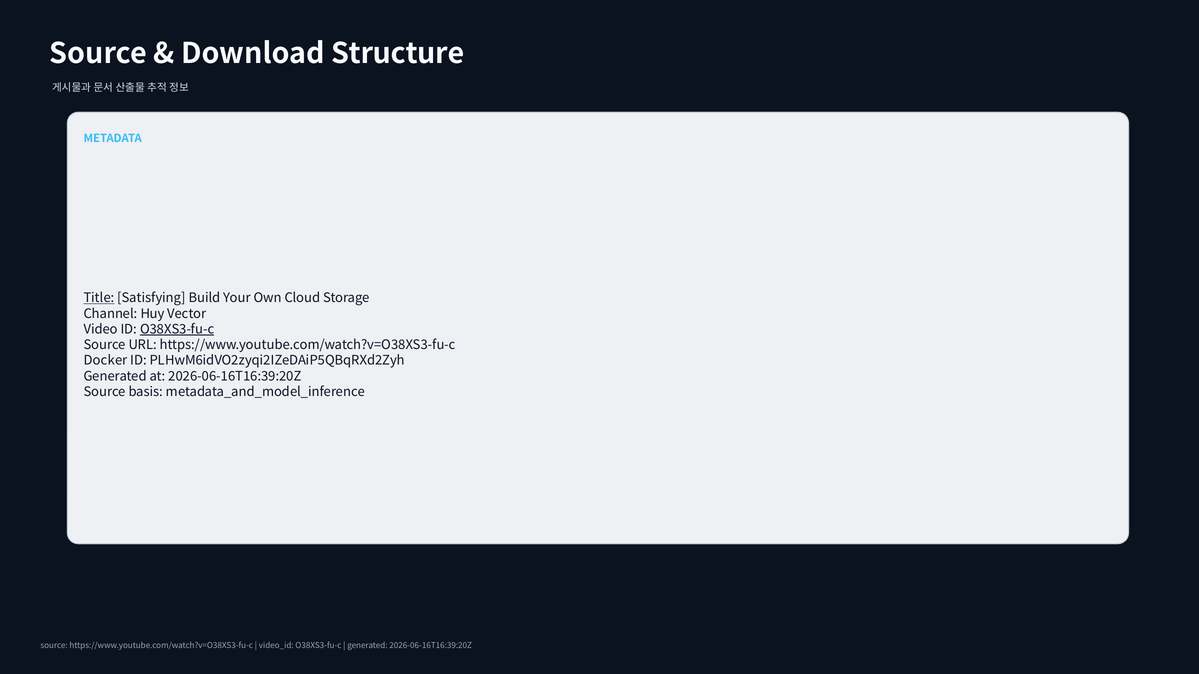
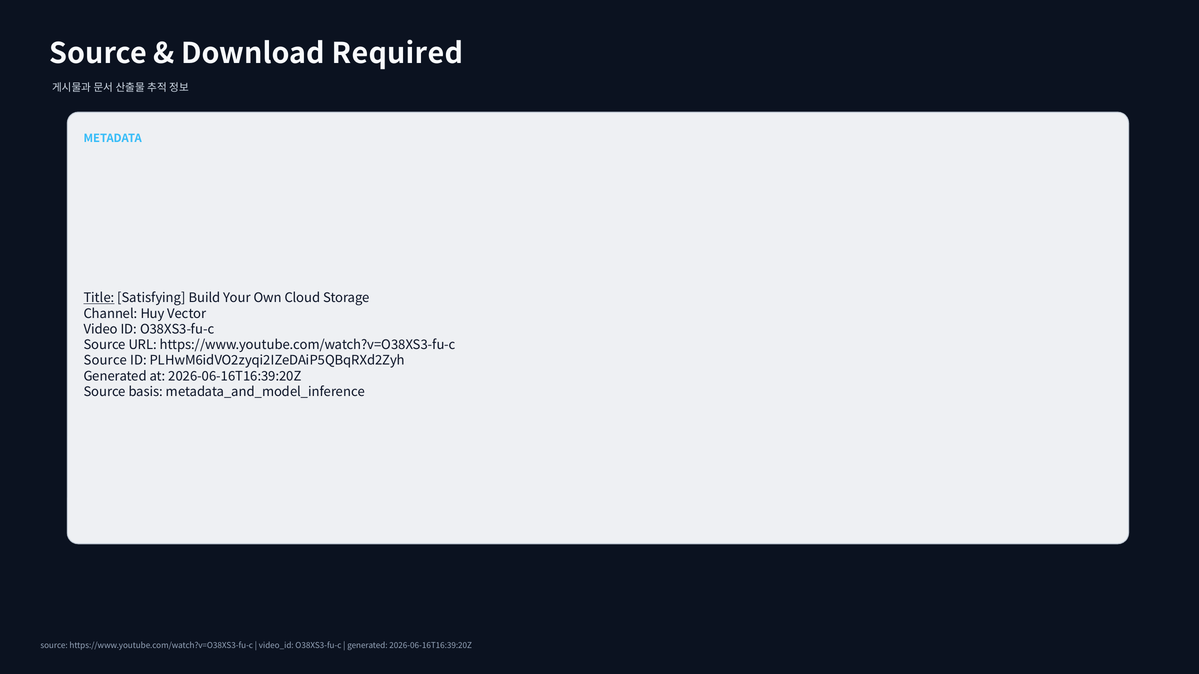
Structure: Structure -> Required
O38XS3-fu-c at (177, 330) underline: present -> none
Docker at (106, 361): Docker -> Source
